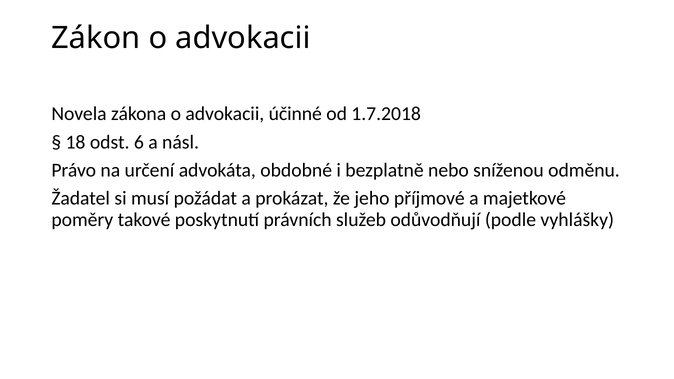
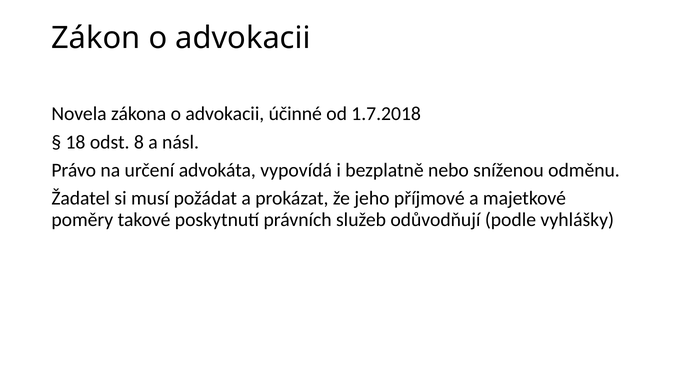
6: 6 -> 8
obdobné: obdobné -> vypovídá
